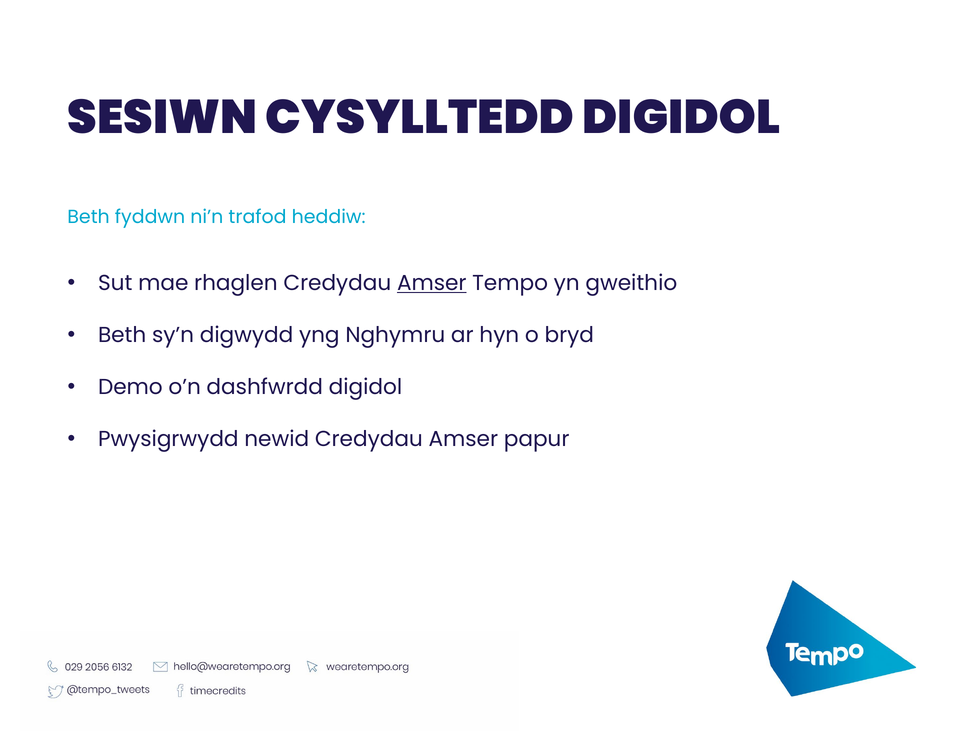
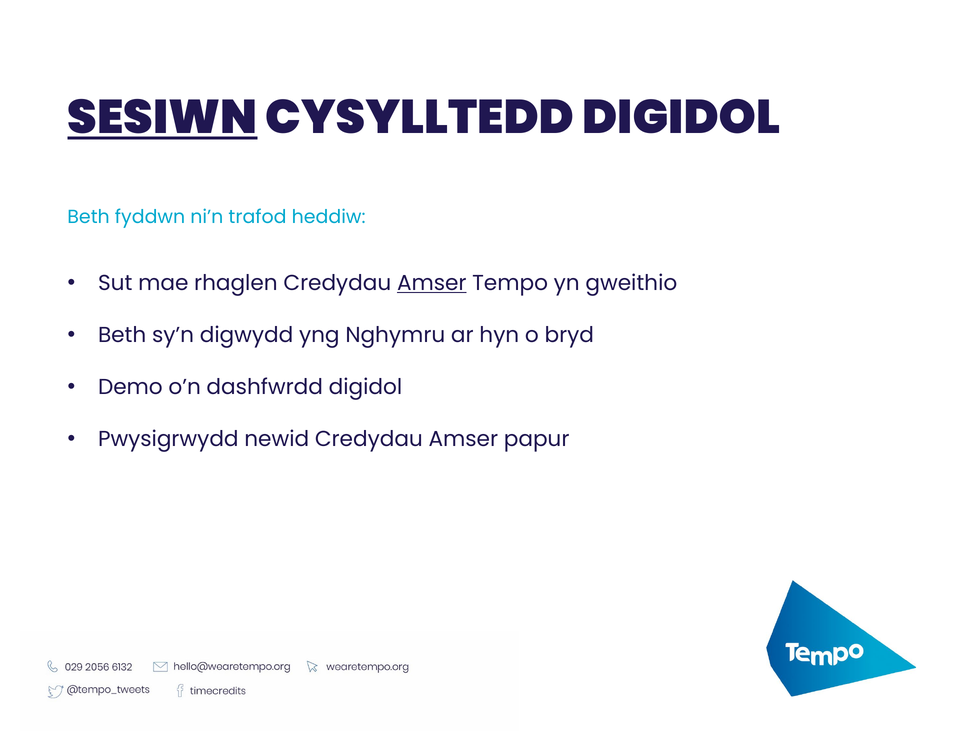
SESIWN underline: none -> present
